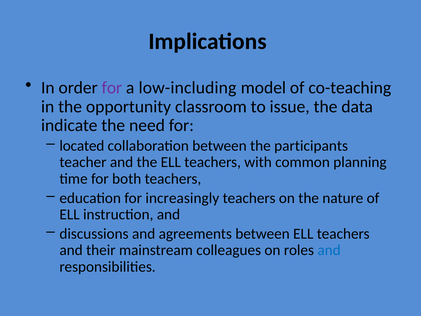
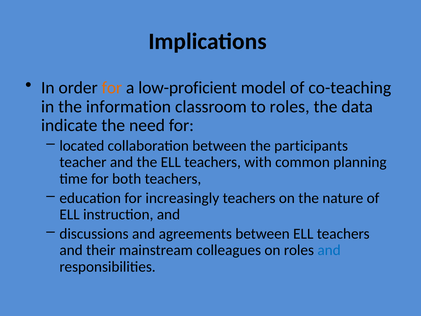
for at (112, 88) colour: purple -> orange
low-including: low-including -> low-proficient
opportunity: opportunity -> information
to issue: issue -> roles
